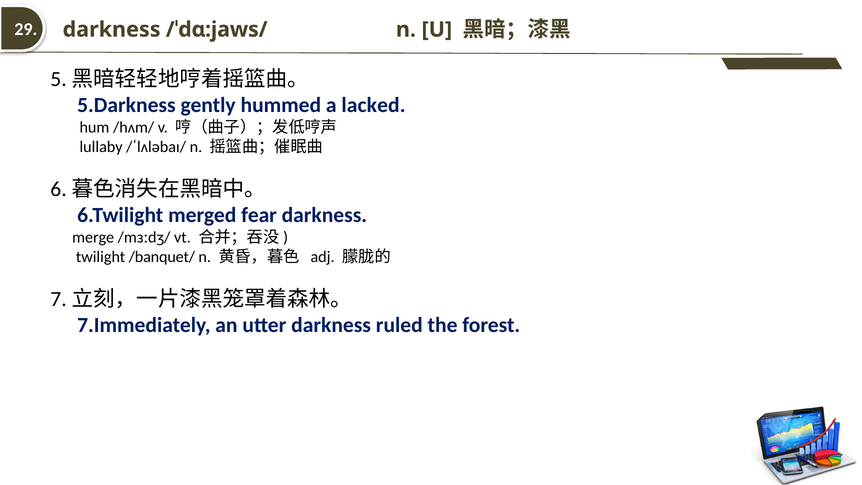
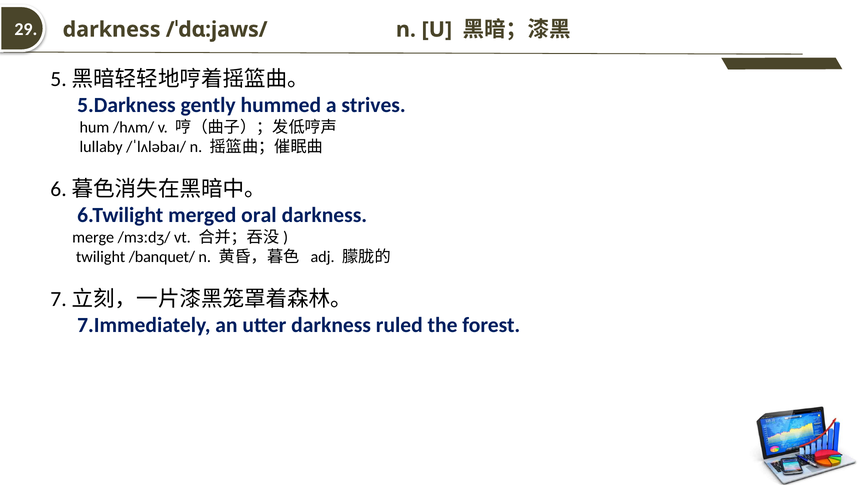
lacked: lacked -> strives
fear: fear -> oral
